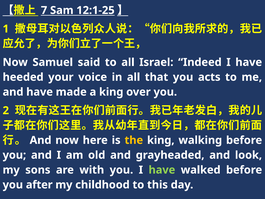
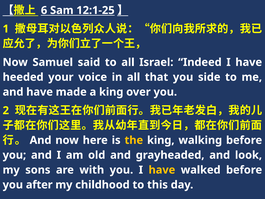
7: 7 -> 6
acts: acts -> side
have at (162, 170) colour: light green -> yellow
